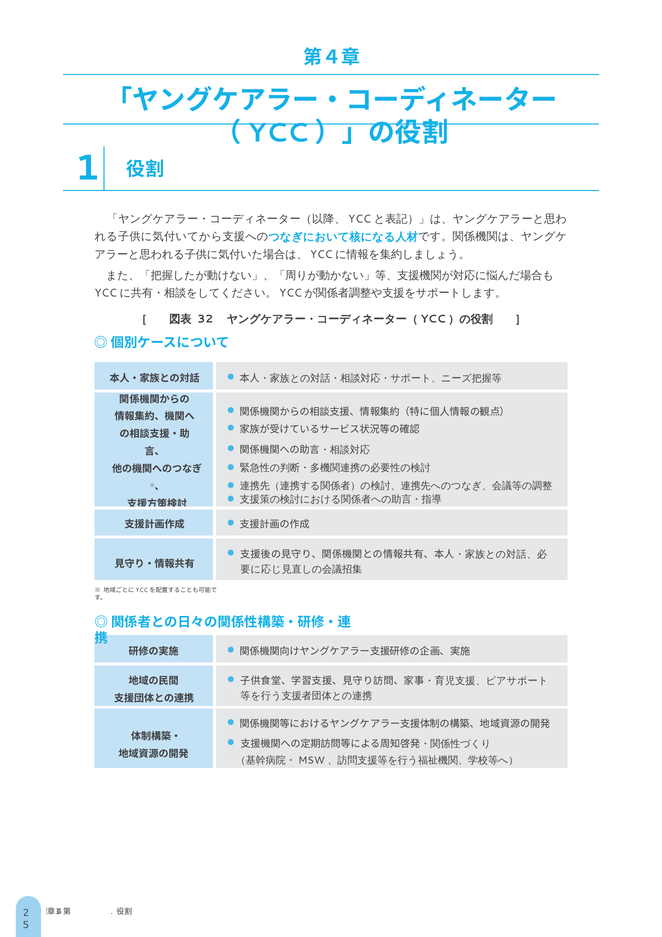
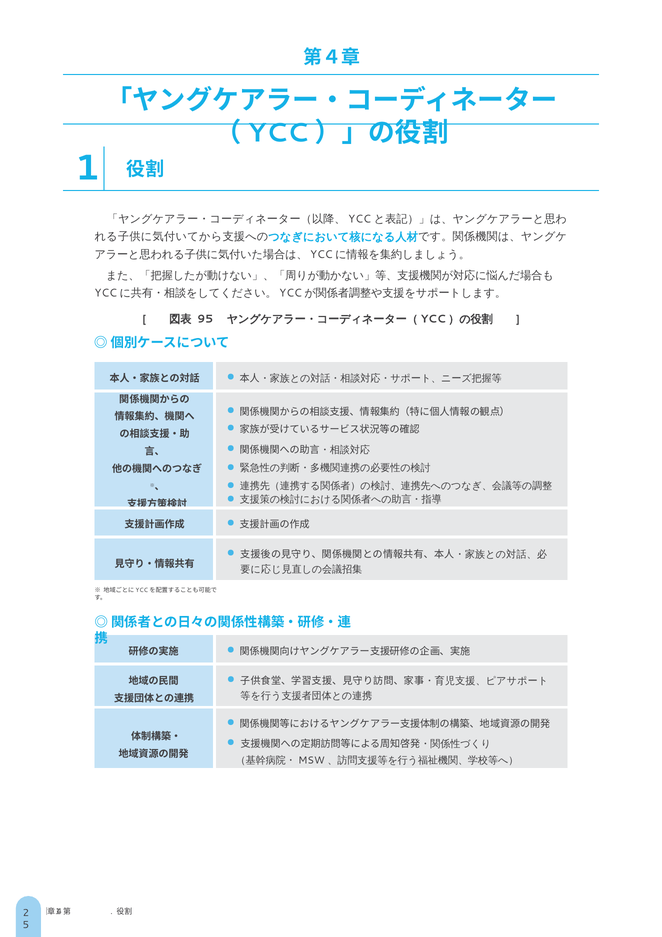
32: 32 -> 95
